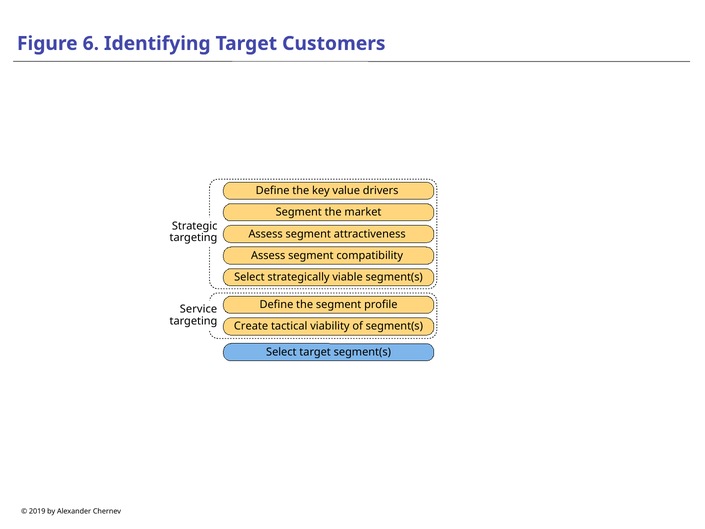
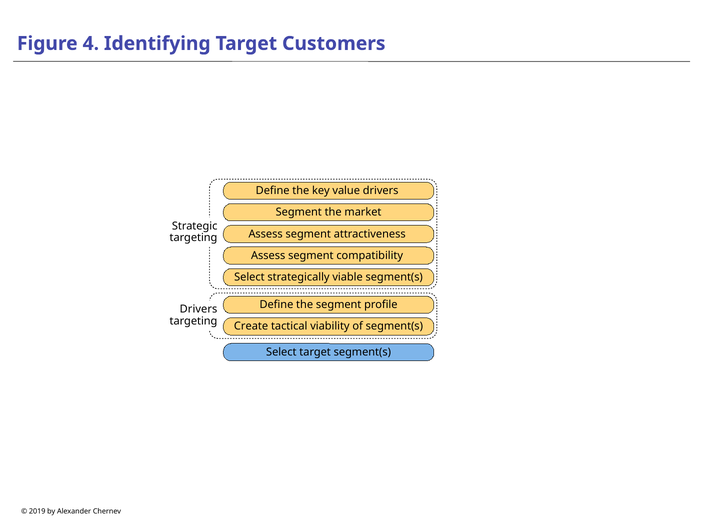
6: 6 -> 4
Service at (199, 309): Service -> Drivers
